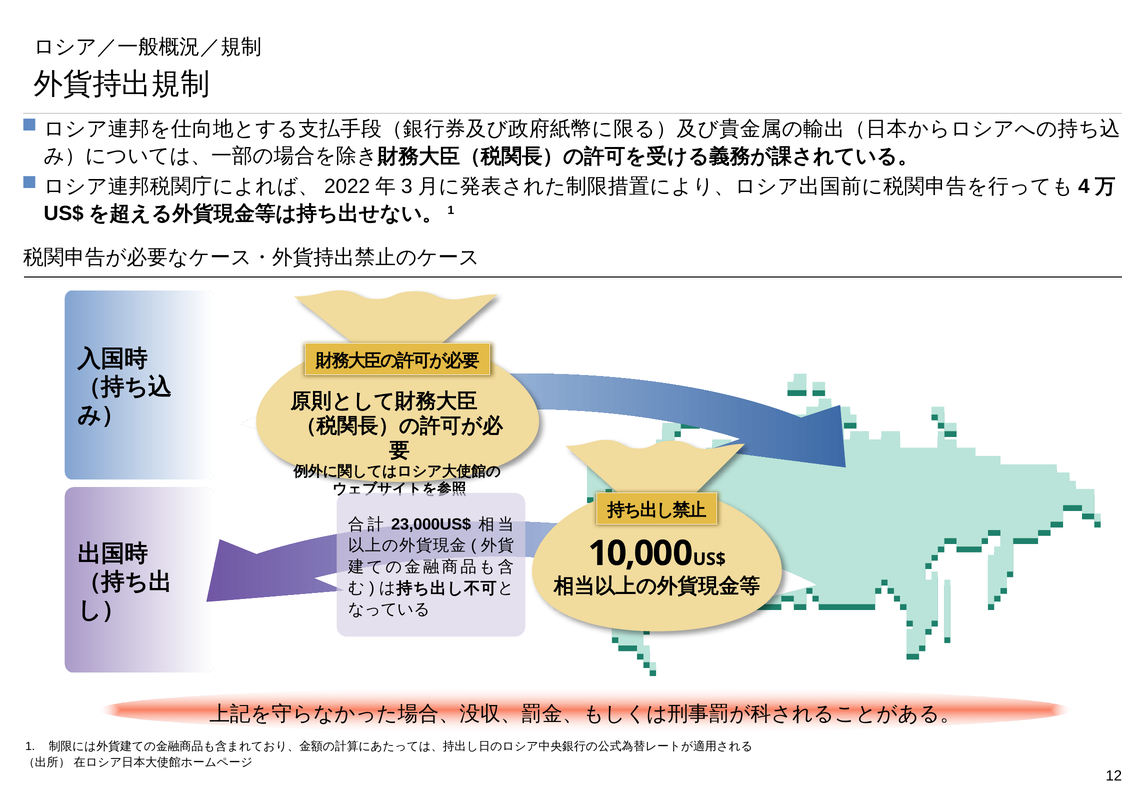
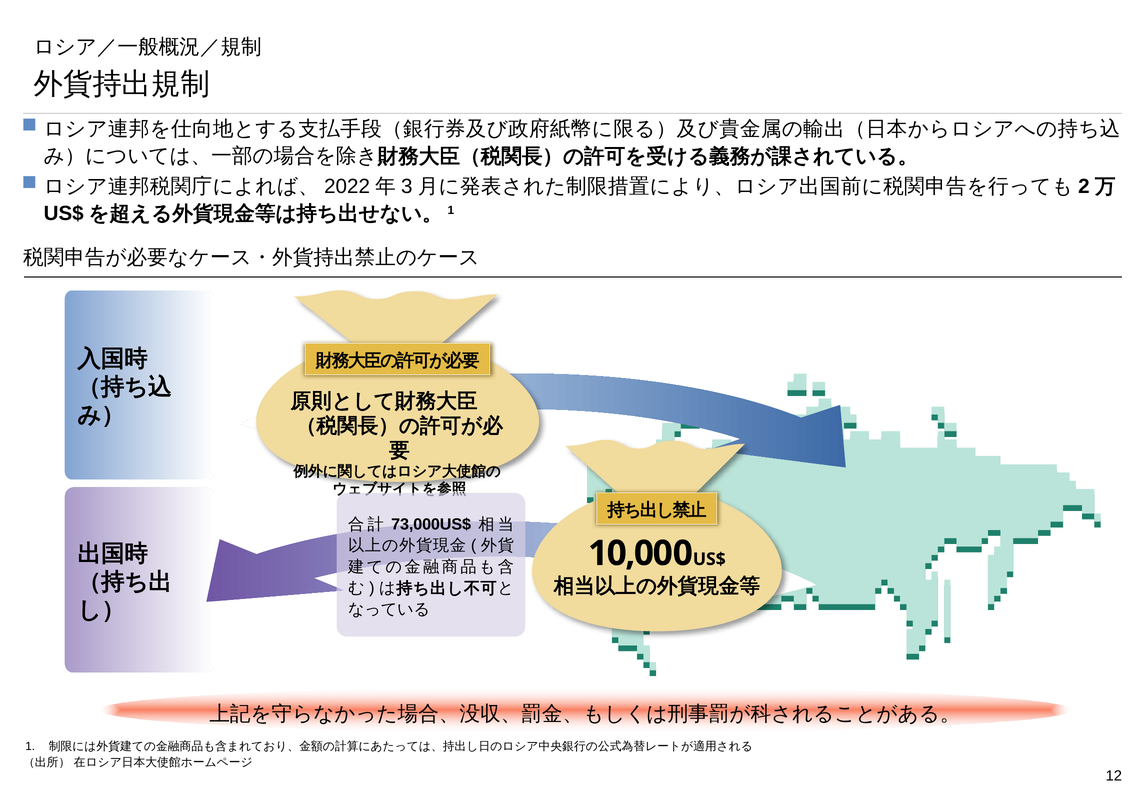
4: 4 -> 2
23,000US$: 23,000US$ -> 73,000US$
